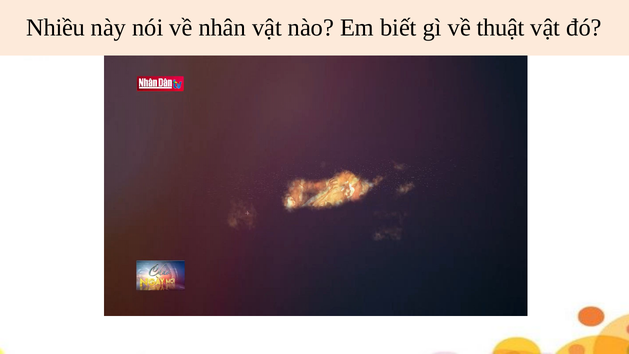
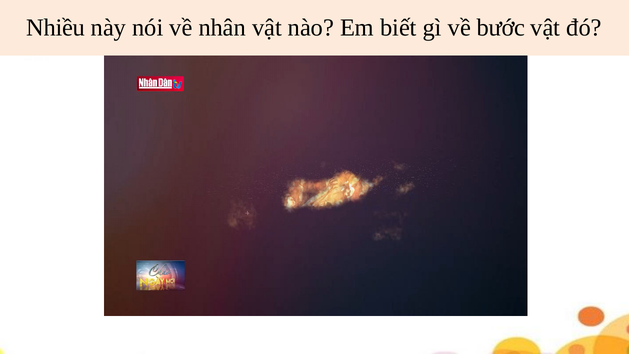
thuật: thuật -> bước
